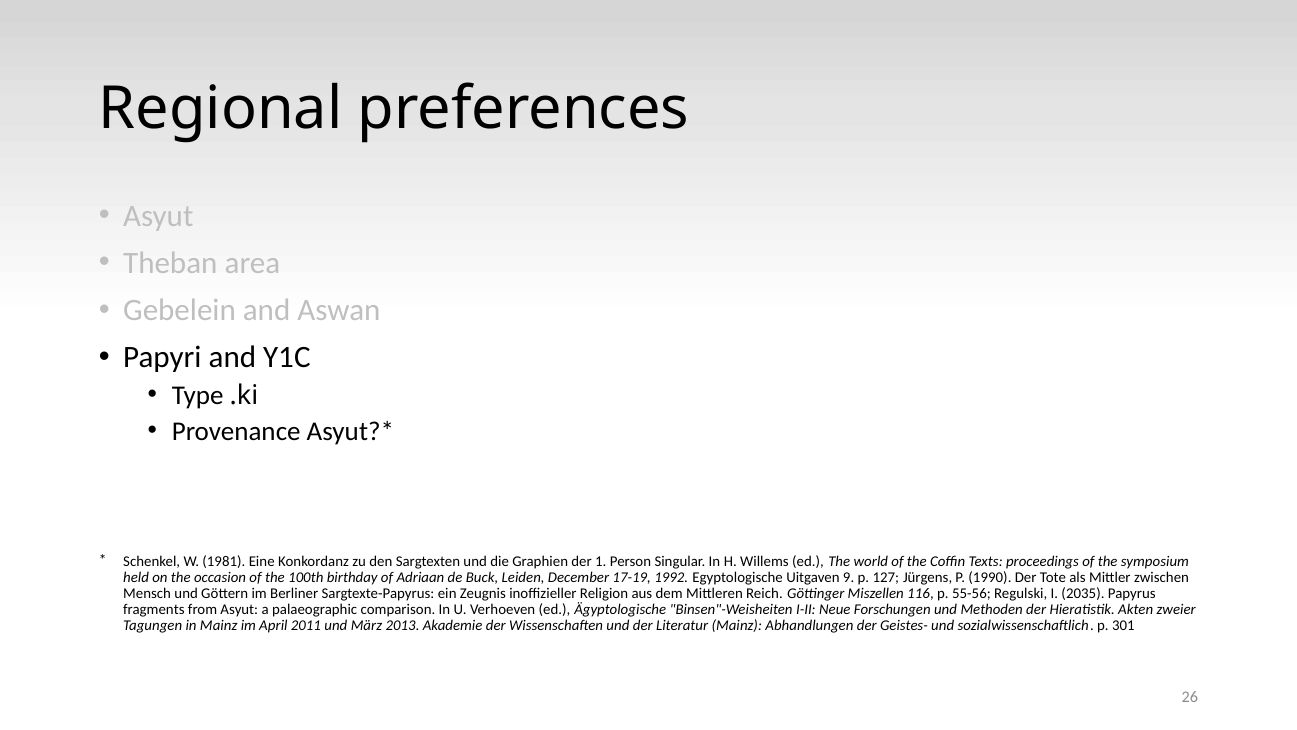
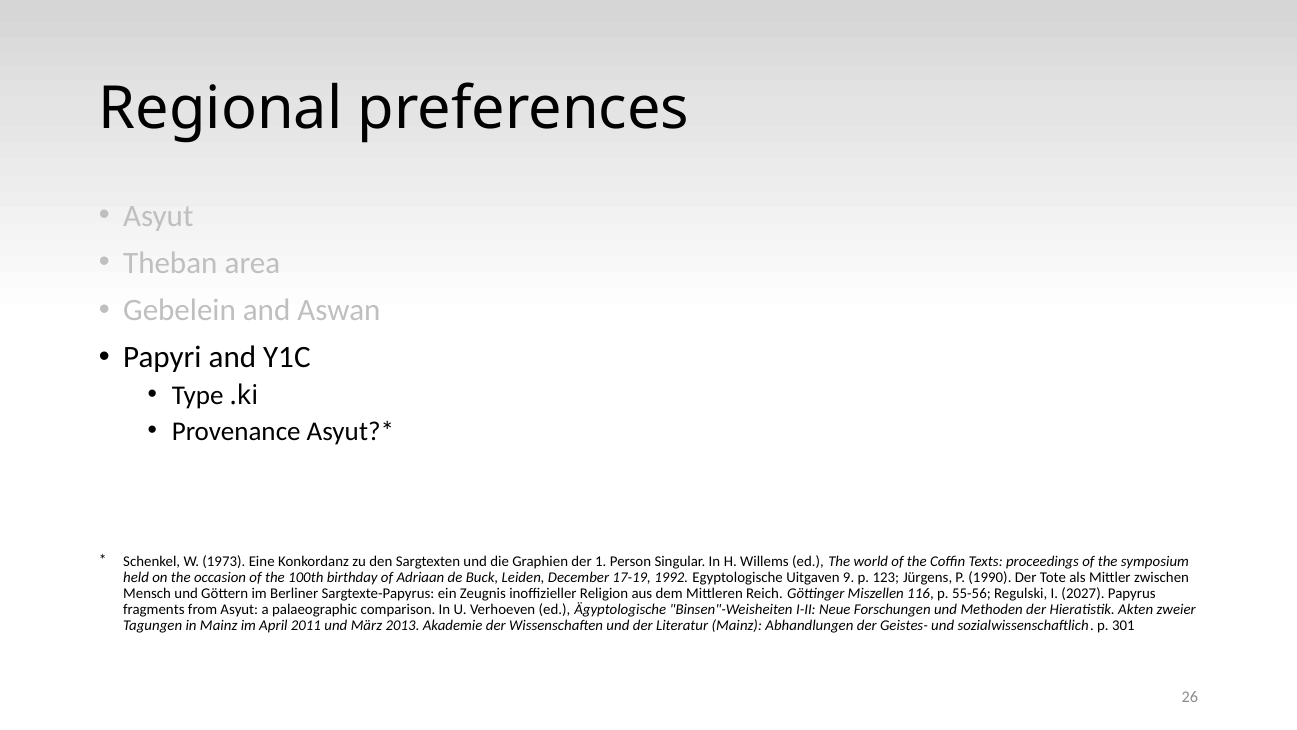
1981: 1981 -> 1973
127: 127 -> 123
2035: 2035 -> 2027
